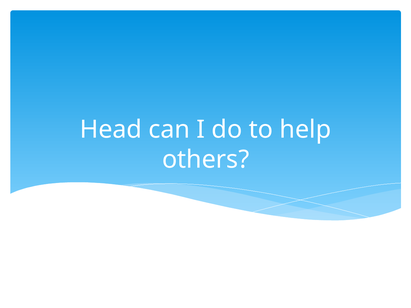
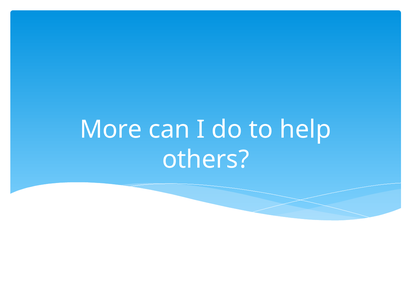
Head: Head -> More
